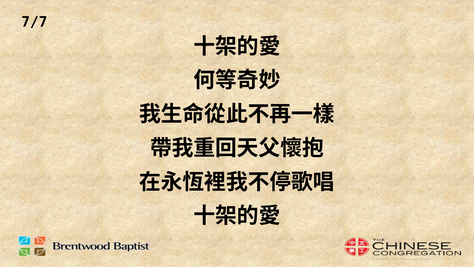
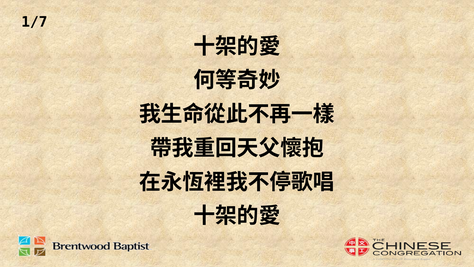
7/7: 7/7 -> 1/7
